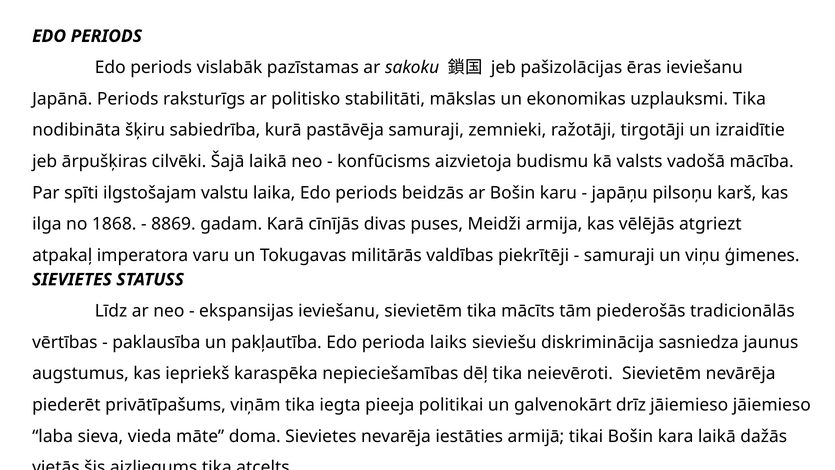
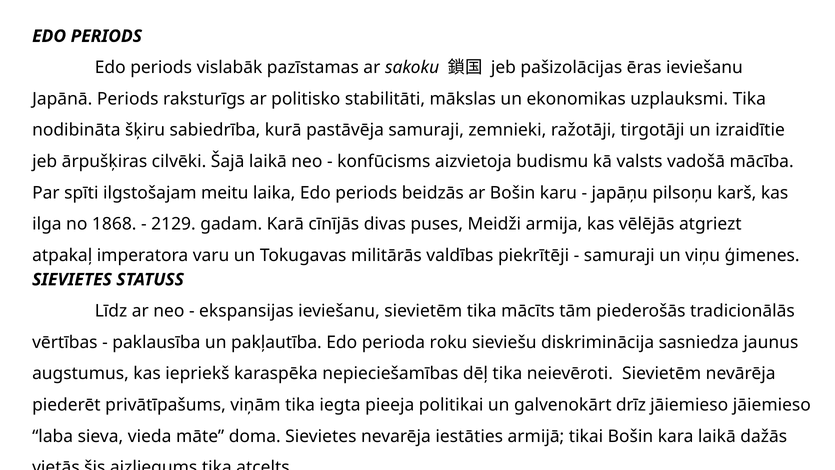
valstu: valstu -> meitu
8869: 8869 -> 2129
laiks: laiks -> roku
